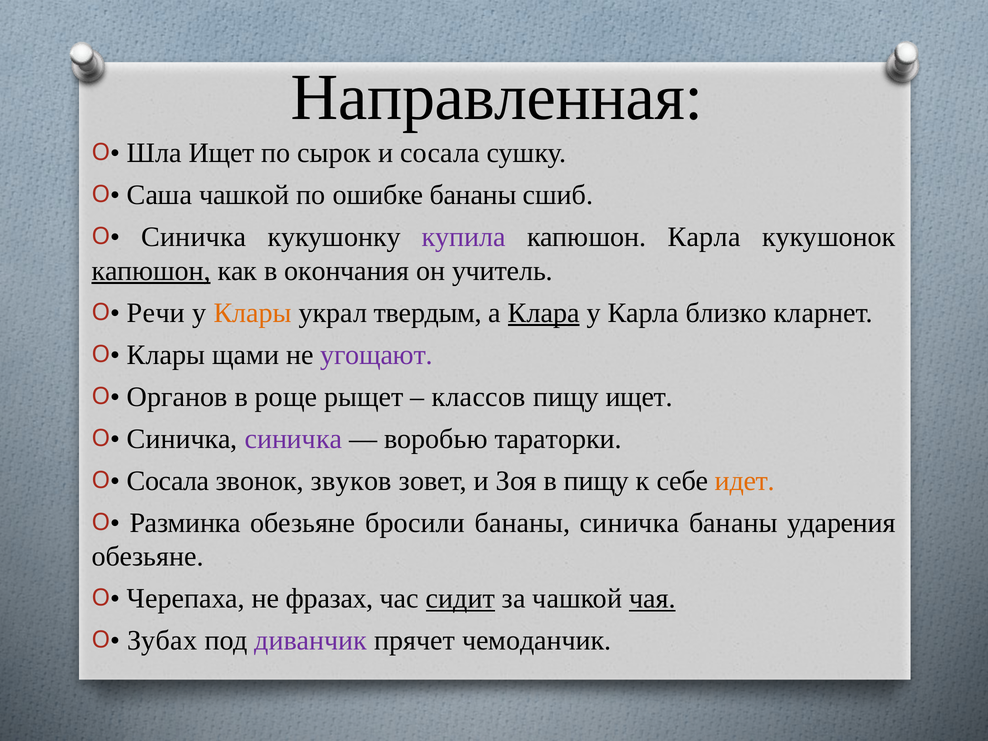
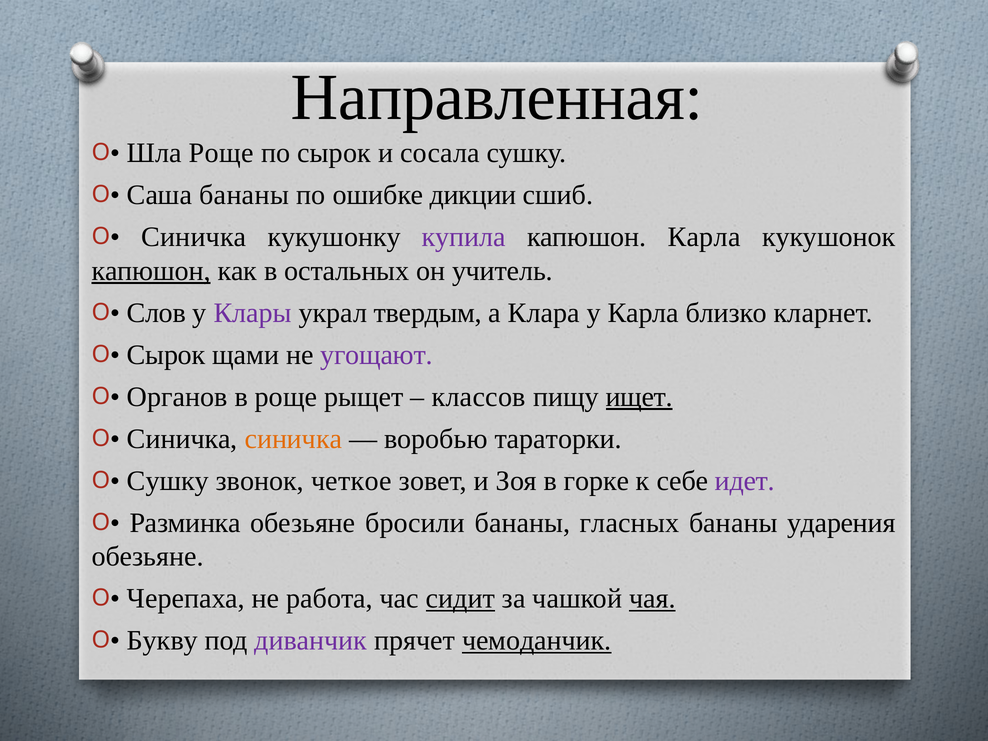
Шла Ищет: Ищет -> Роще
Саша чашкой: чашкой -> бананы
ошибке бананы: бананы -> дикции
окончания: окончания -> остальных
Речи: Речи -> Слов
Клары at (253, 313) colour: orange -> purple
Клара underline: present -> none
Клары at (166, 355): Клары -> Сырок
ищет at (639, 397) underline: none -> present
синичка at (293, 439) colour: purple -> orange
Сосала at (168, 481): Сосала -> Сушку
звуков: звуков -> четкое
в пищу: пищу -> горке
идет colour: orange -> purple
бананы синичка: синичка -> гласных
фразах: фразах -> работа
Зубах: Зубах -> Букву
чемоданчик underline: none -> present
